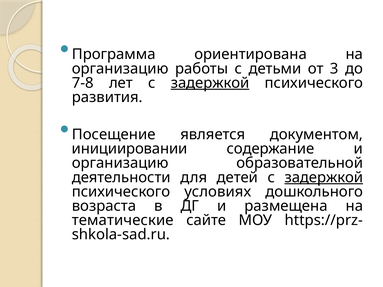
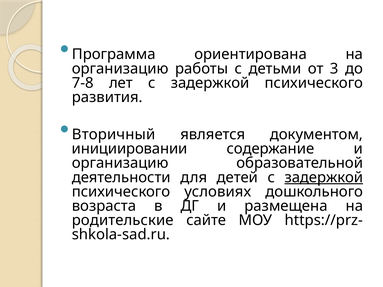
задержкой at (210, 83) underline: present -> none
Посещение: Посещение -> Вторичный
тематические: тематические -> родительские
